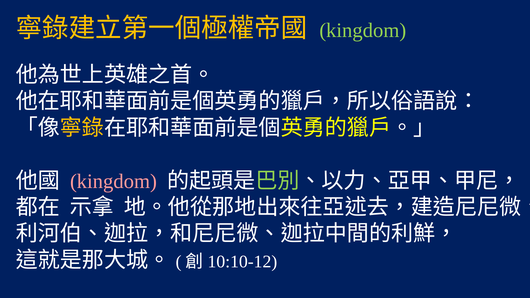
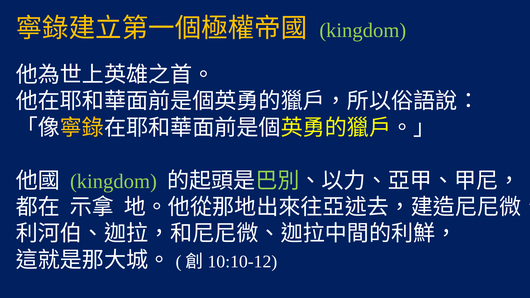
kingdom at (114, 181) colour: pink -> light green
